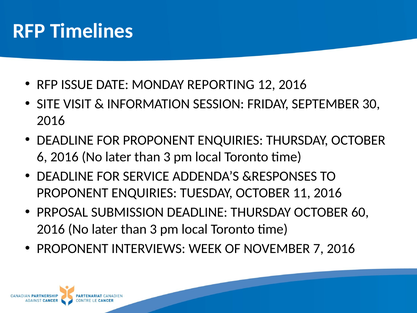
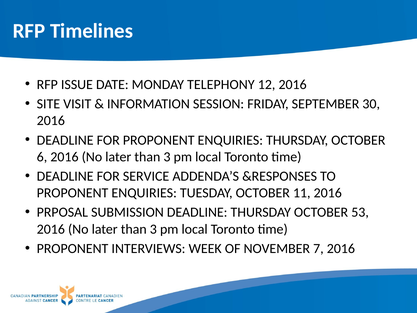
REPORTING: REPORTING -> TELEPHONY
60: 60 -> 53
